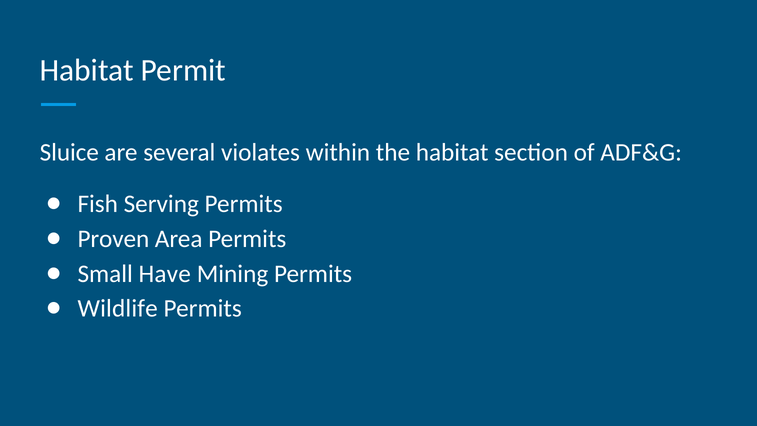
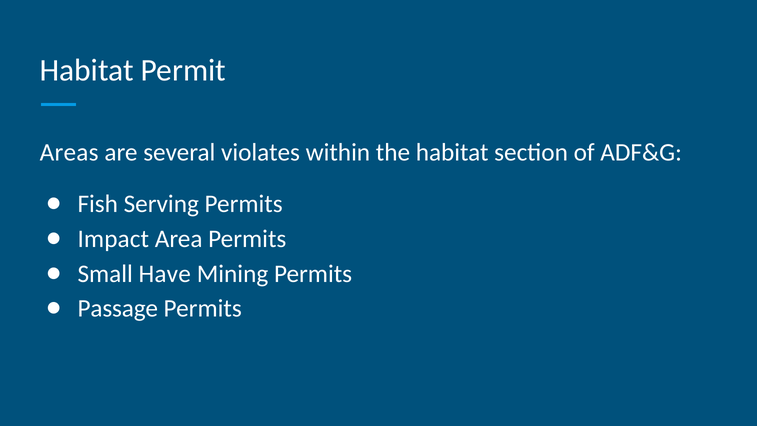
Sluice: Sluice -> Areas
Proven: Proven -> Impact
Wildlife: Wildlife -> Passage
